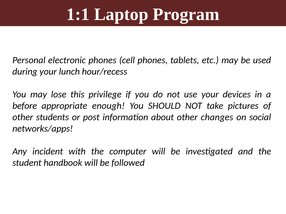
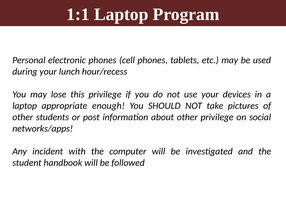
before at (25, 106): before -> laptop
other changes: changes -> privilege
